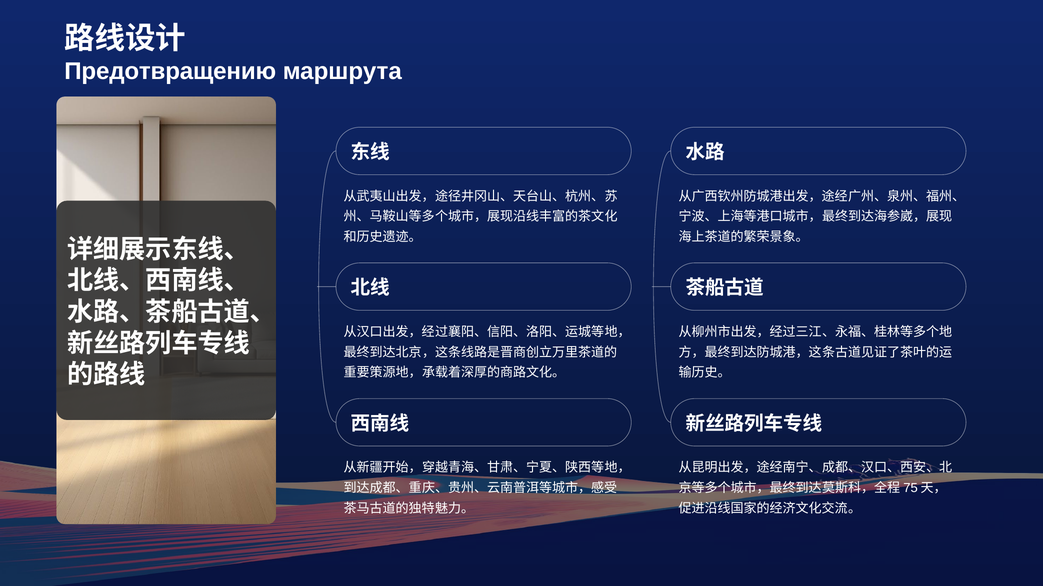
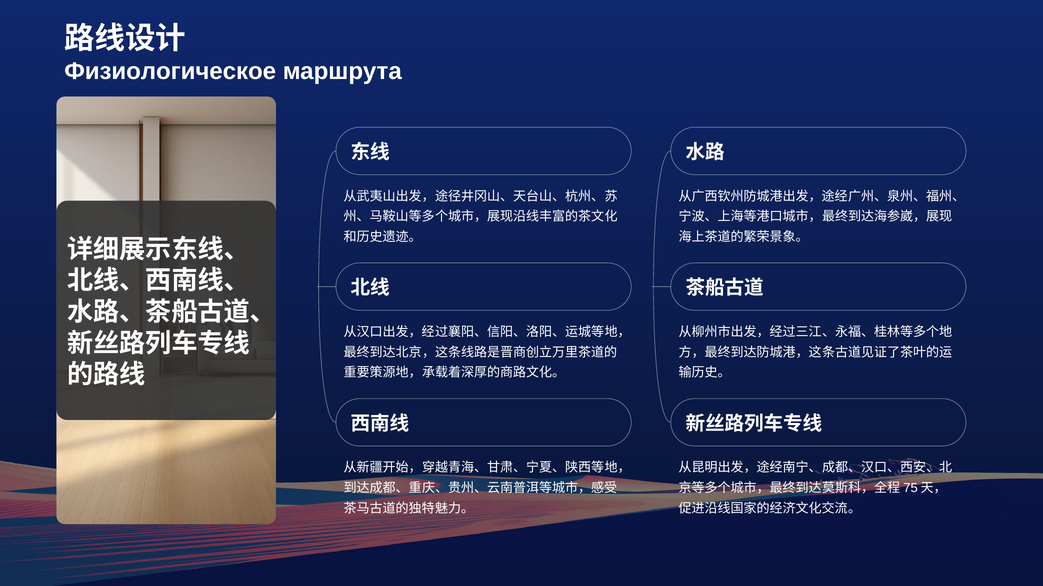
Предотвращению: Предотвращению -> Физиологическое
